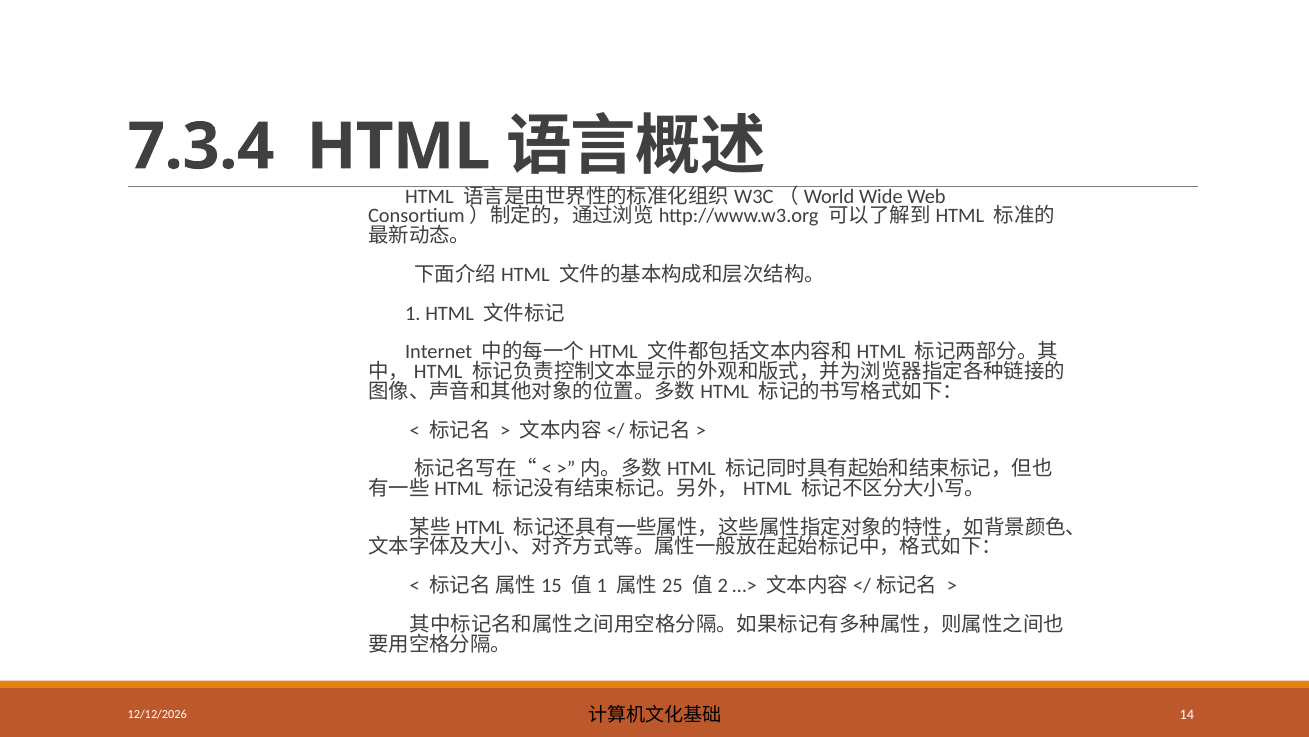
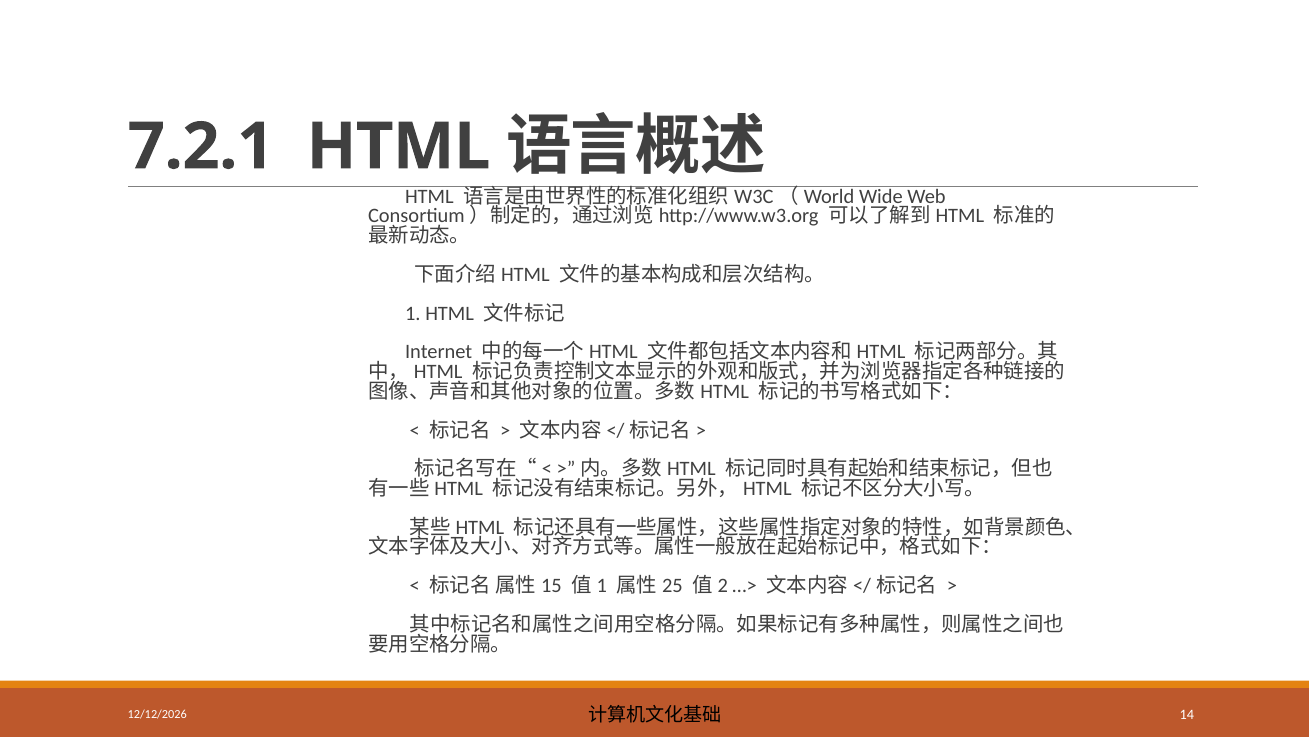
7.3.4: 7.3.4 -> 7.2.1
